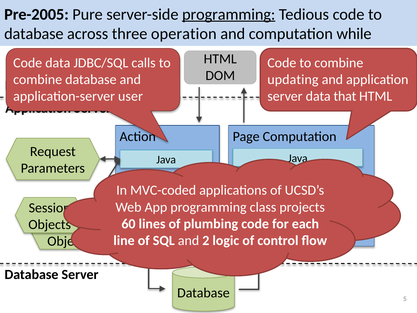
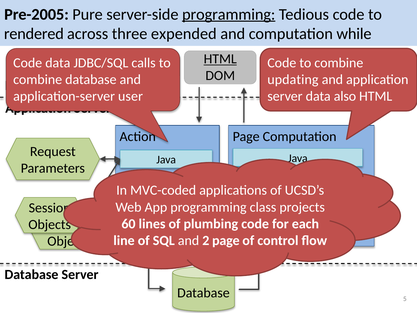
database at (34, 34): database -> rendered
operation: operation -> expended
HTML at (220, 59) underline: none -> present
that: that -> also
2 logic: logic -> page
